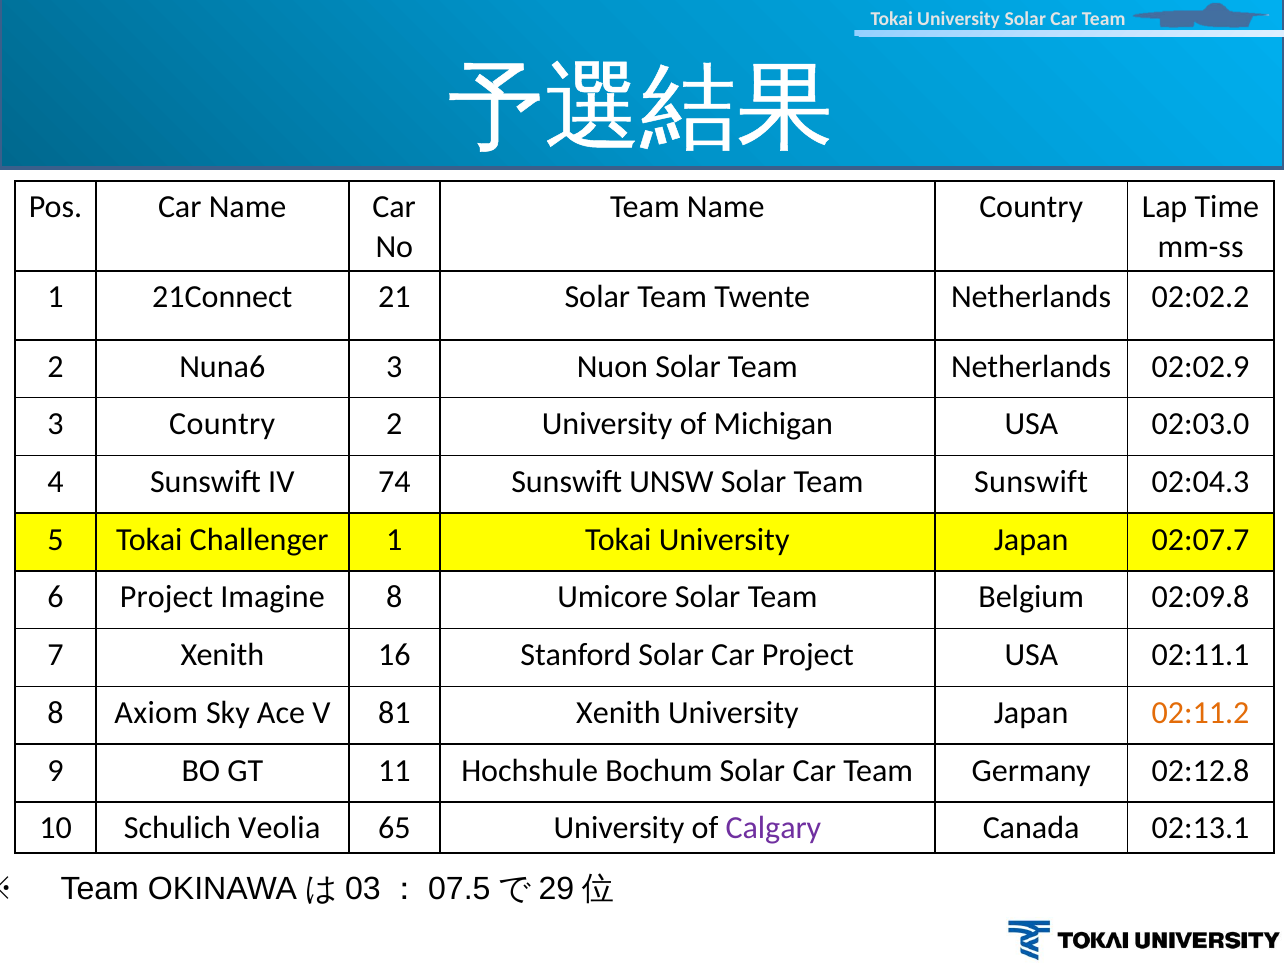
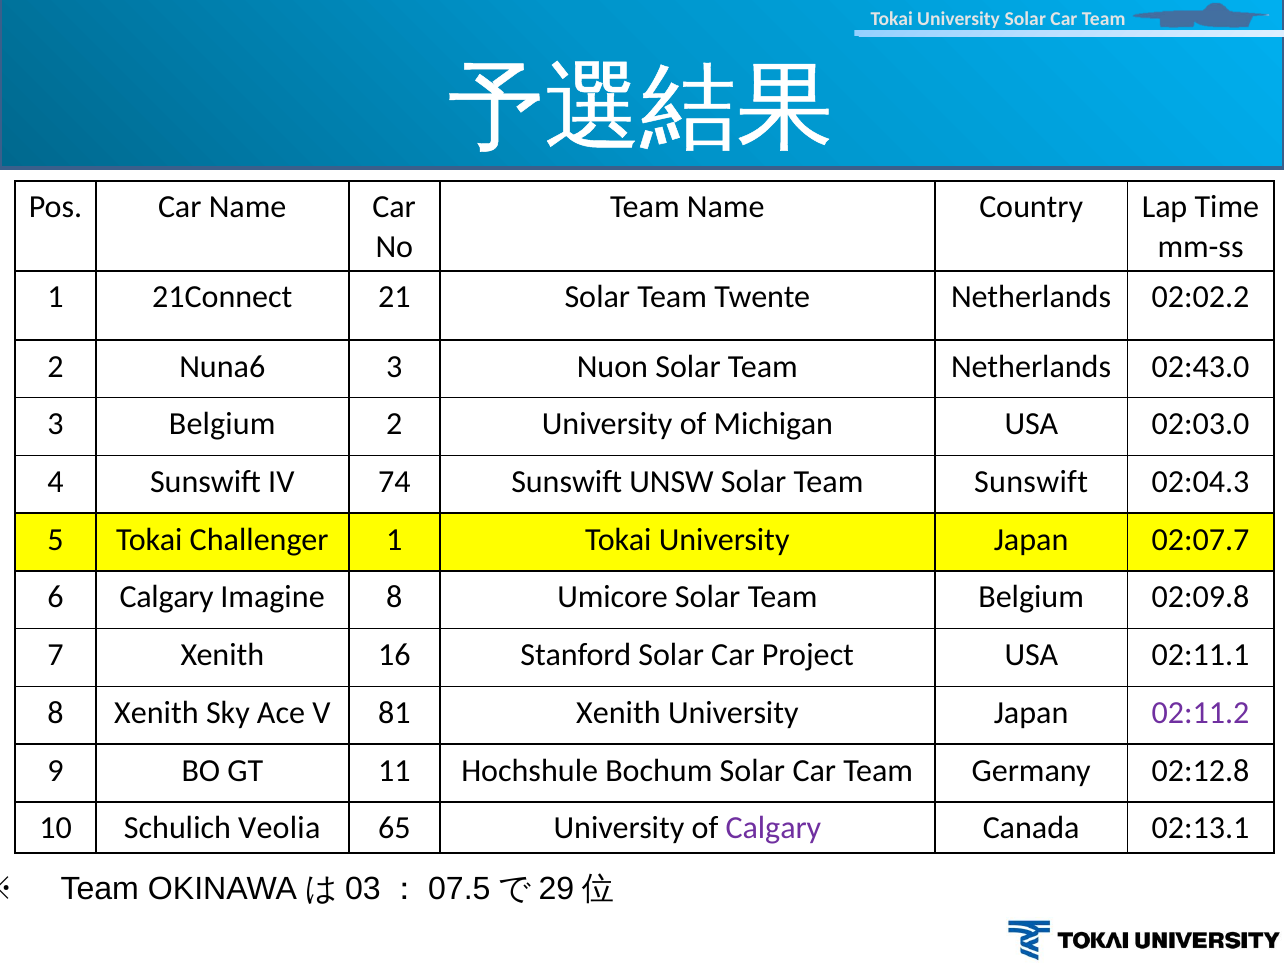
02:02.9: 02:02.9 -> 02:43.0
3 Country: Country -> Belgium
6 Project: Project -> Calgary
8 Axiom: Axiom -> Xenith
02:11.2 colour: orange -> purple
